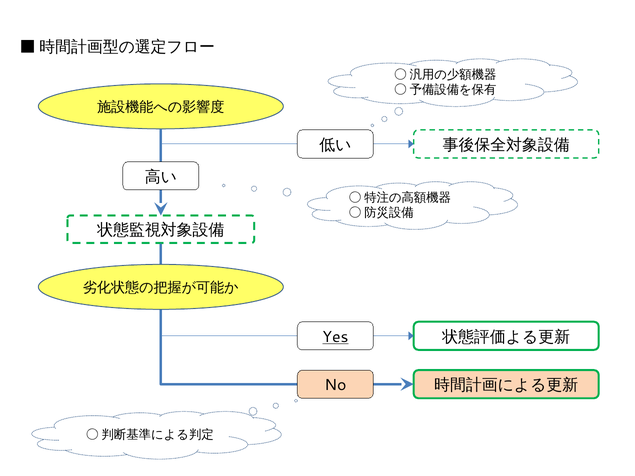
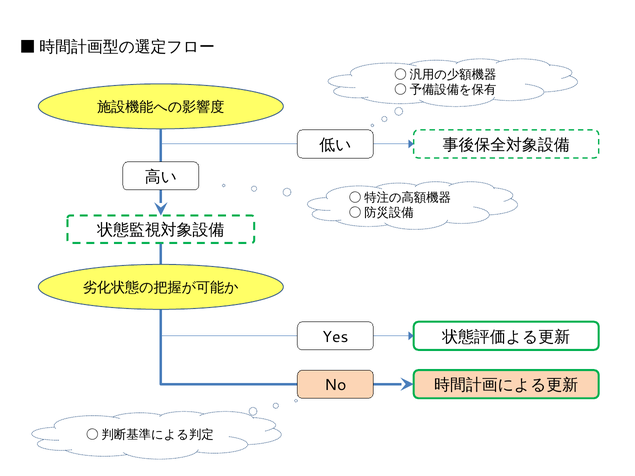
Yes underline: present -> none
